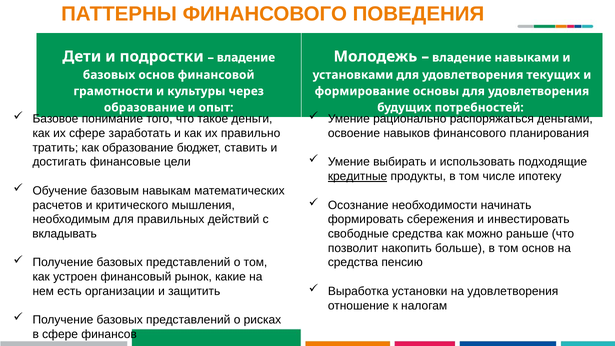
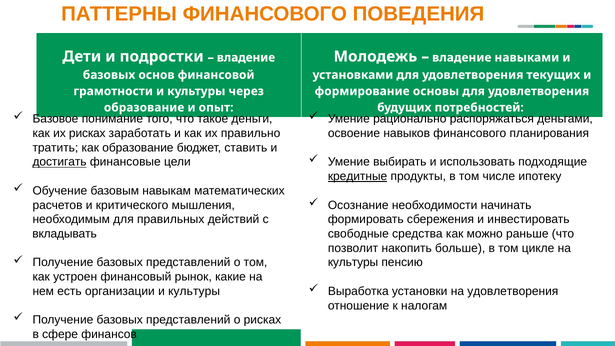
их сфере: сфере -> рисках
достигать underline: none -> present
том основ: основ -> цикле
средства at (353, 262): средства -> культуры
организации и защитить: защитить -> культуры
